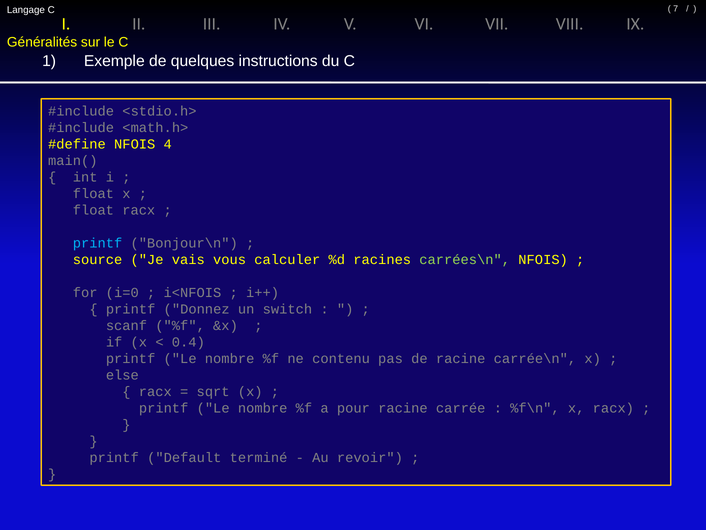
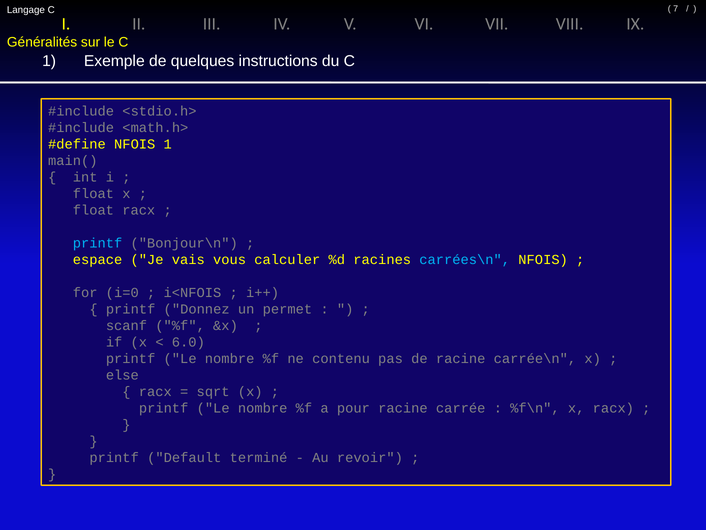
NFOIS 4: 4 -> 1
source: source -> espace
carrées\n colour: light green -> light blue
switch: switch -> permet
0.4: 0.4 -> 6.0
